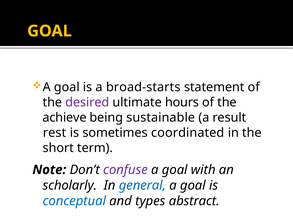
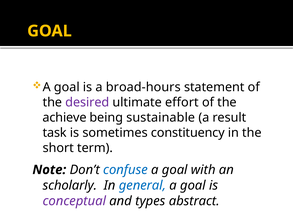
broad-starts: broad-starts -> broad-hours
hours: hours -> effort
rest: rest -> task
coordinated: coordinated -> constituency
confuse colour: purple -> blue
conceptual colour: blue -> purple
